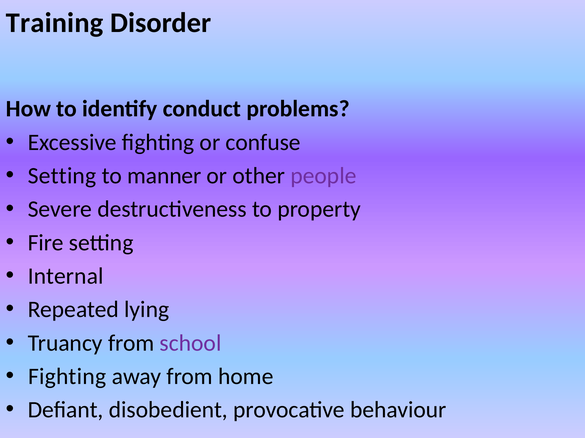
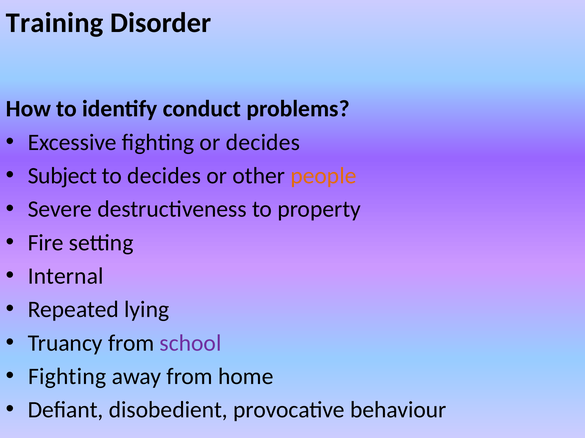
or confuse: confuse -> decides
Setting at (62, 176): Setting -> Subject
to manner: manner -> decides
people colour: purple -> orange
